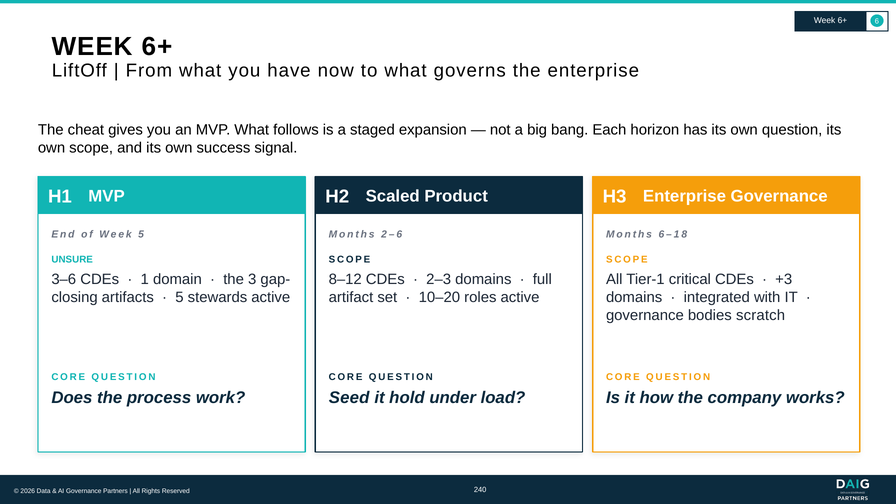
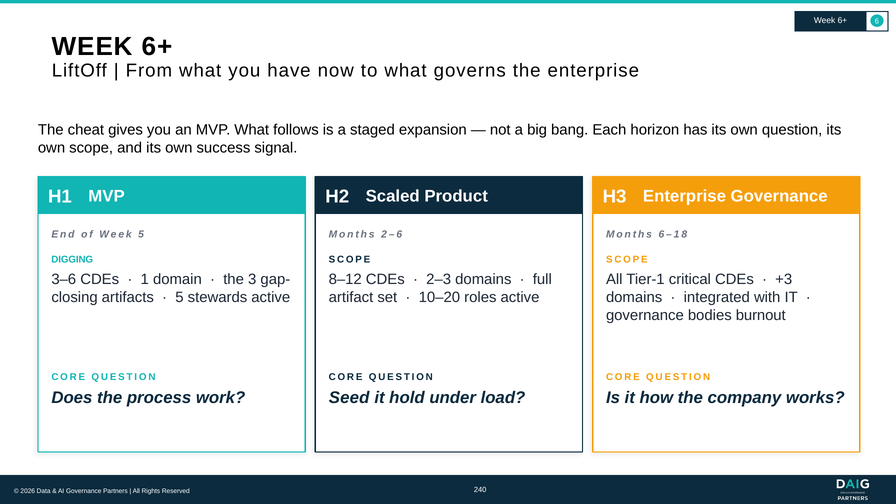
UNSURE: UNSURE -> DIGGING
scratch: scratch -> burnout
